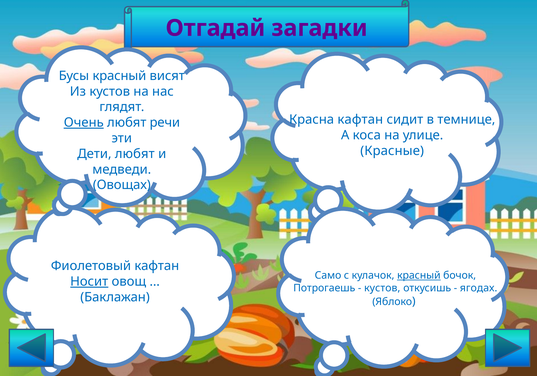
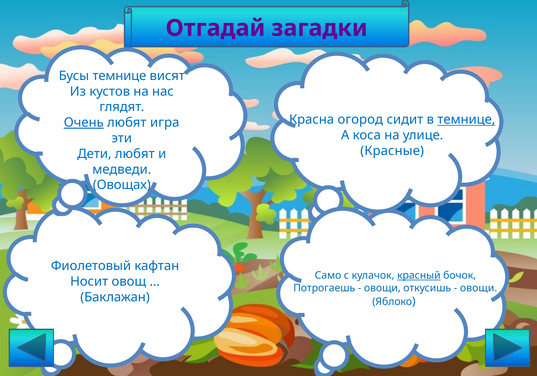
Бусы красный: красный -> темнице
Красна кафтан: кафтан -> огород
темнице at (466, 120) underline: none -> present
речи: речи -> игра
Носит underline: present -> none
кустов at (382, 288): кустов -> овощи
ягодах at (479, 288): ягодах -> овощи
